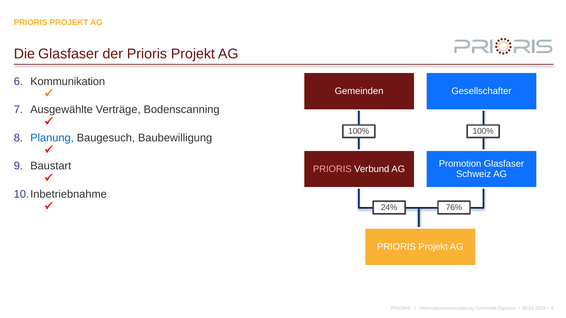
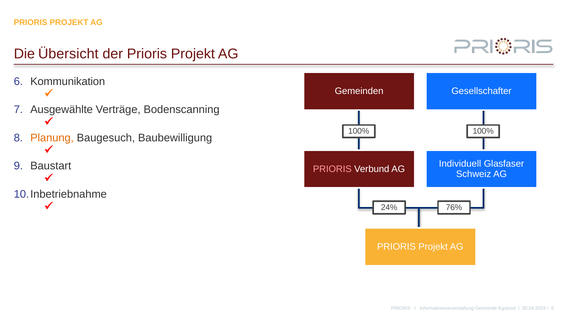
Die Glasfaser: Glasfaser -> Übersicht
Planung colour: blue -> orange
Promotion: Promotion -> Individuell
